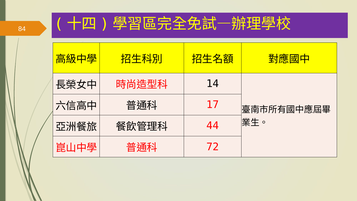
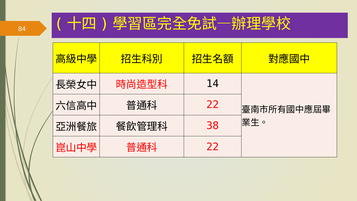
17 at (213, 105): 17 -> 22
44: 44 -> 38
72 at (213, 147): 72 -> 22
